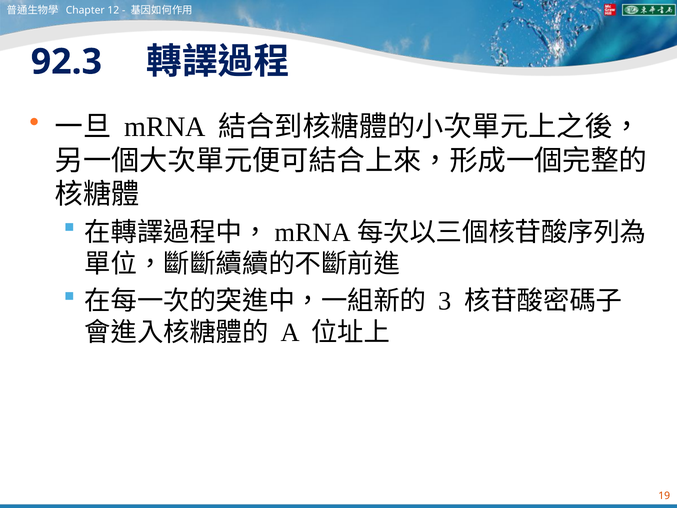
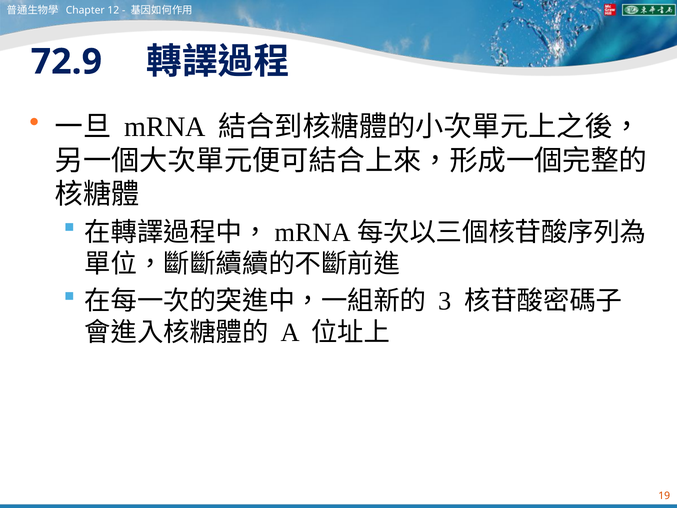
92.3: 92.3 -> 72.9
